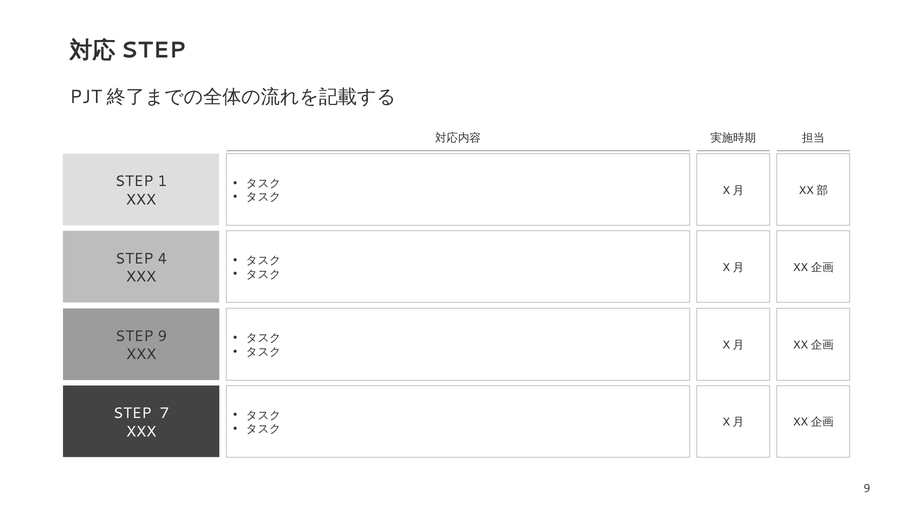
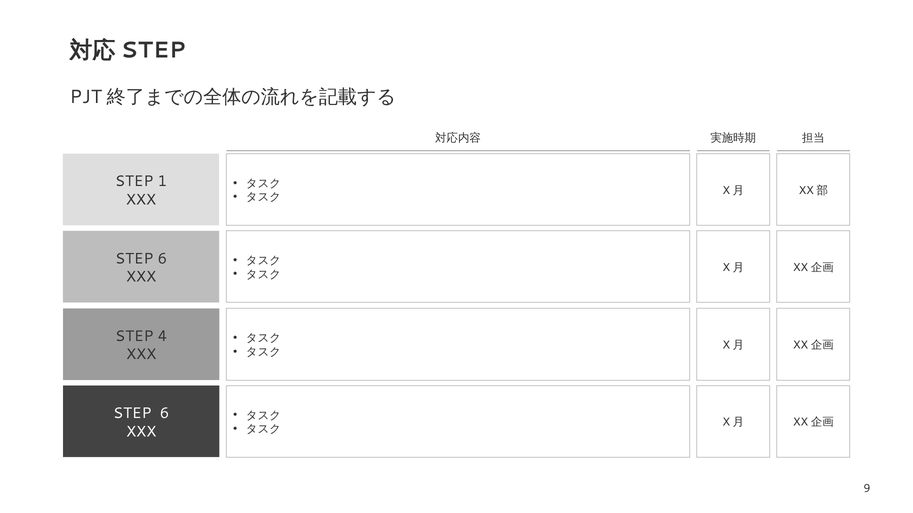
4 at (162, 259): 4 -> 6
STEP 9: 9 -> 4
7 at (164, 414): 7 -> 6
